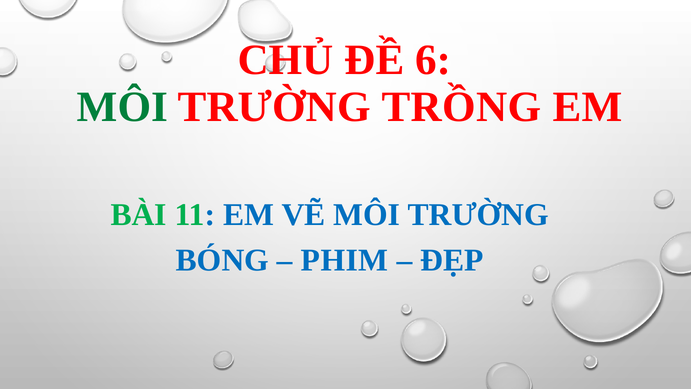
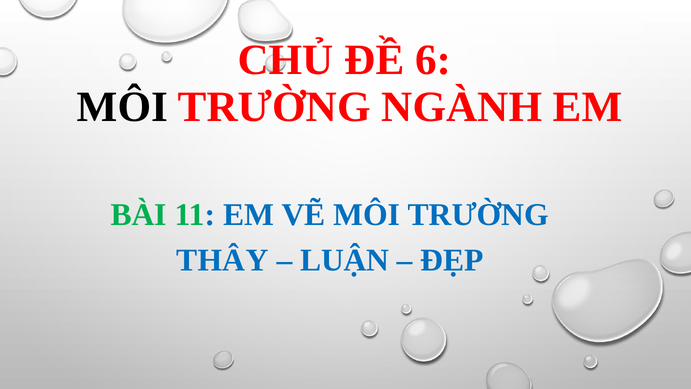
MÔI at (122, 107) colour: green -> black
TRỒNG: TRỒNG -> NGÀNH
BÓNG: BÓNG -> THÂY
PHIM: PHIM -> LUẬN
